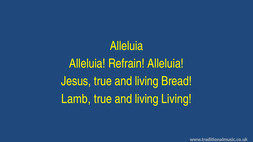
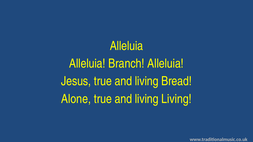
Refrain: Refrain -> Branch
Lamb: Lamb -> Alone
